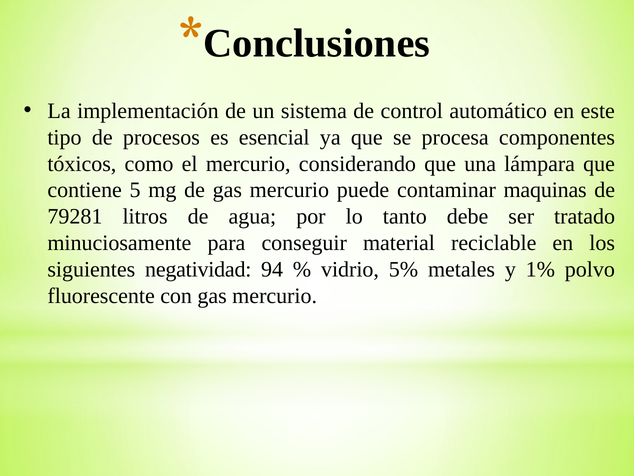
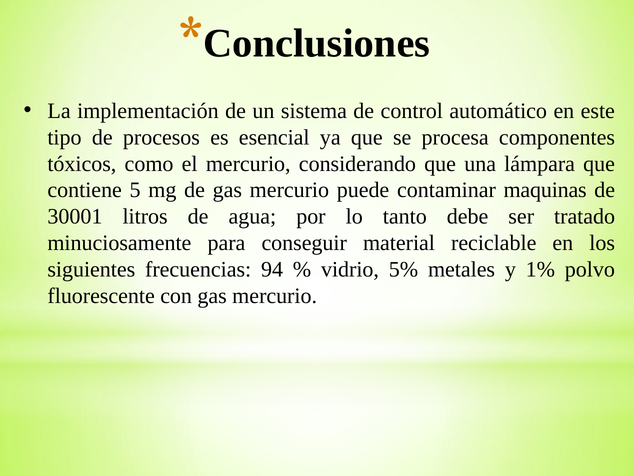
79281: 79281 -> 30001
negatividad: negatividad -> frecuencias
